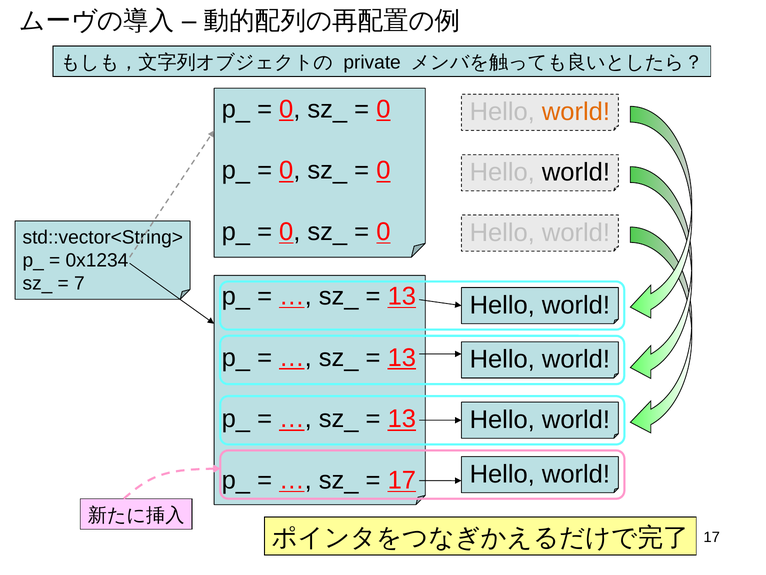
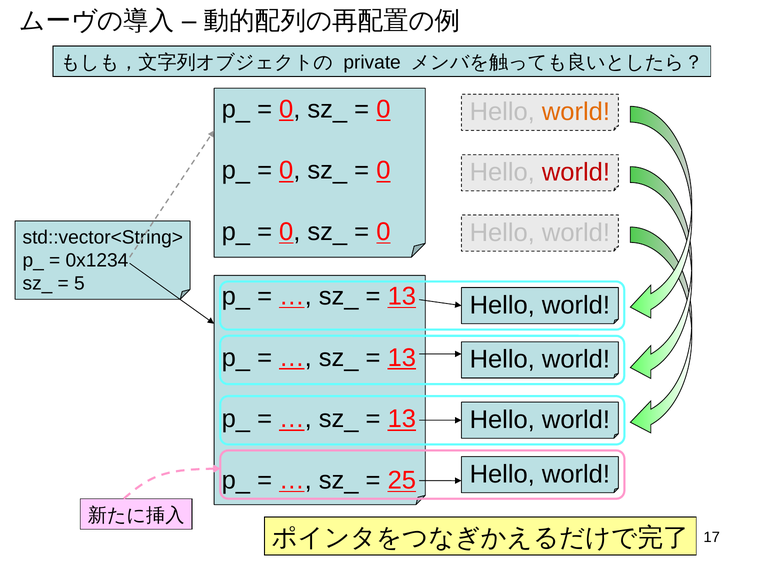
world at (576, 172) colour: black -> red
7: 7 -> 5
17 at (402, 480): 17 -> 25
